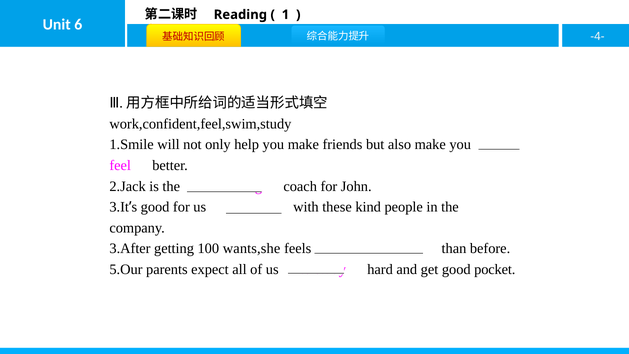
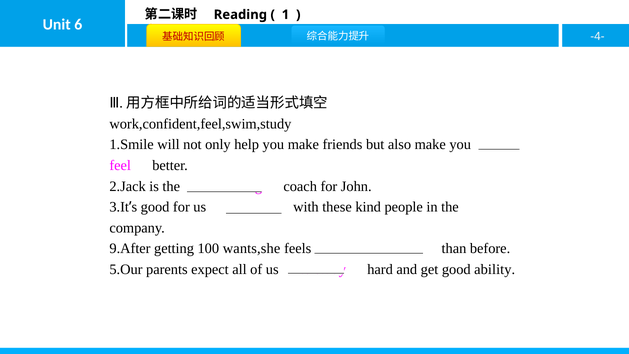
3.After: 3.After -> 9.After
pocket: pocket -> ability
